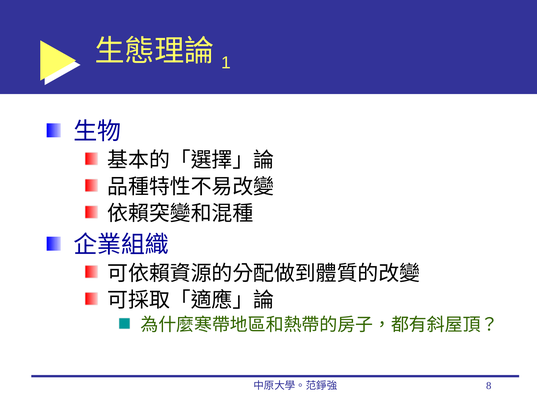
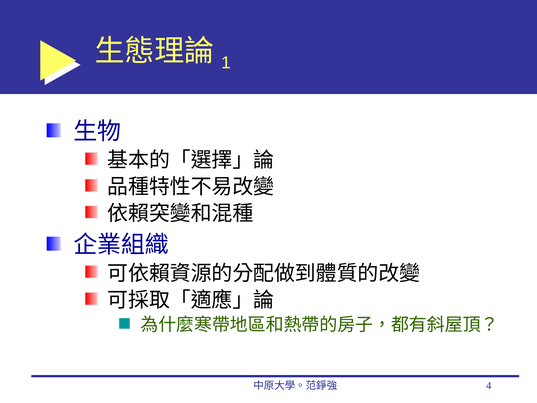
8: 8 -> 4
